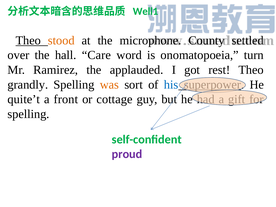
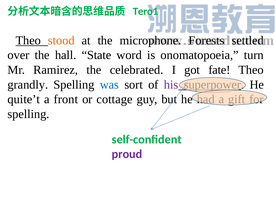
Well1: Well1 -> Tero1
County: County -> Forests
Care: Care -> State
applauded: applauded -> celebrated
rest: rest -> fate
was colour: orange -> blue
his colour: blue -> purple
